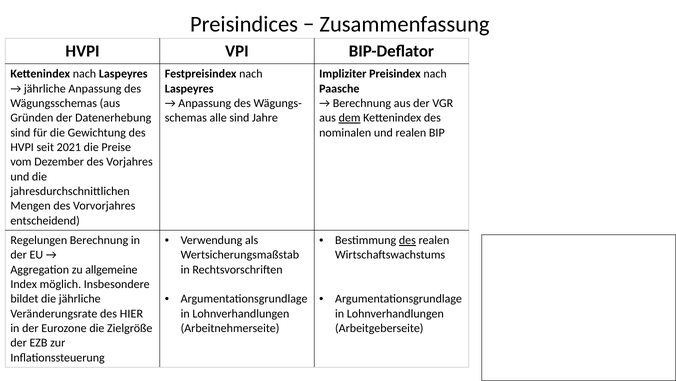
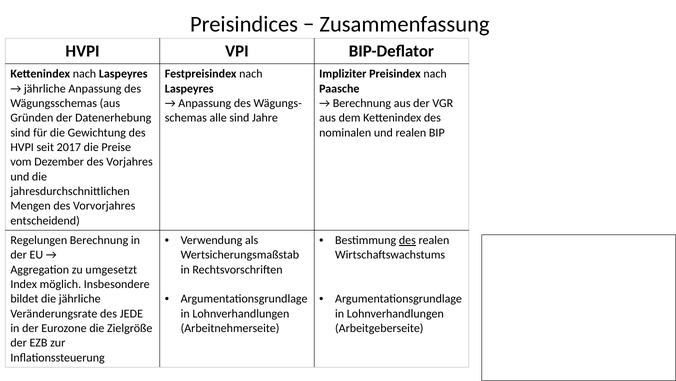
dem underline: present -> none
2021: 2021 -> 2017
allgemeine: allgemeine -> umgesetzt
HIER: HIER -> JEDE
